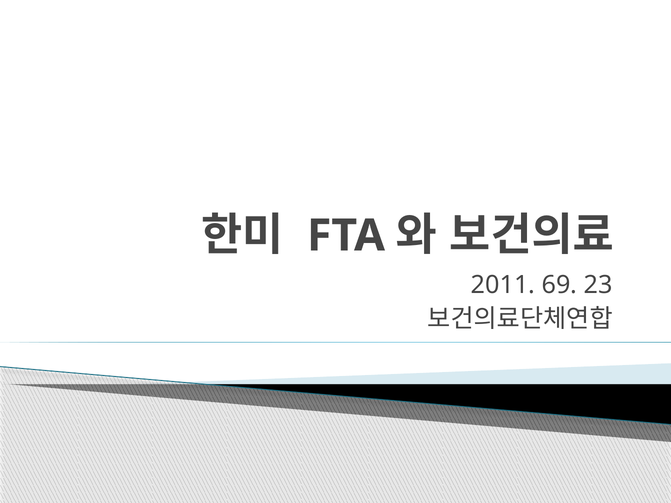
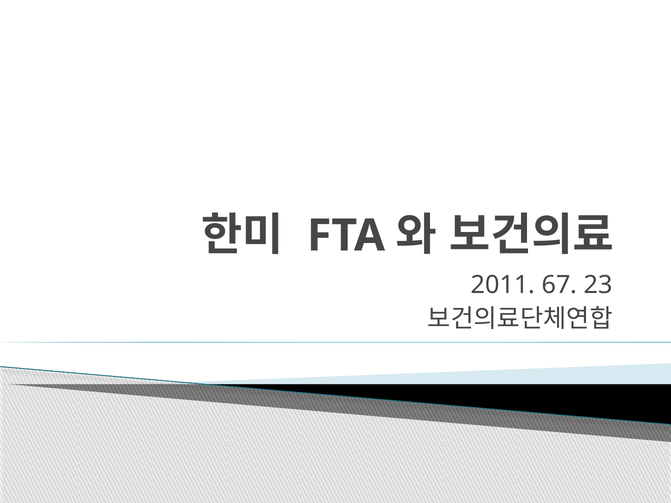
69: 69 -> 67
